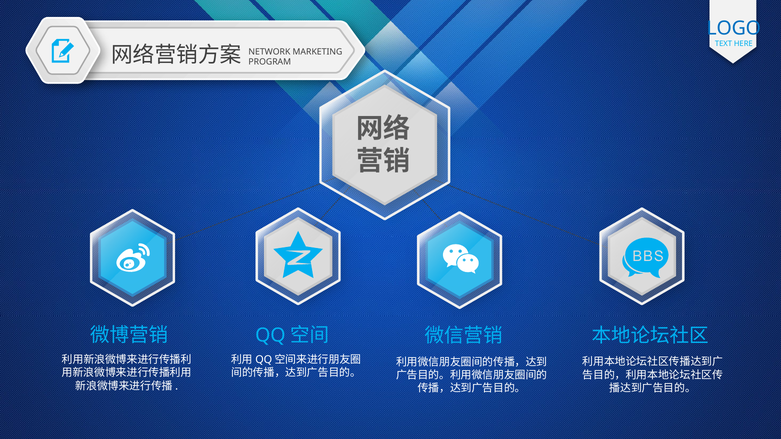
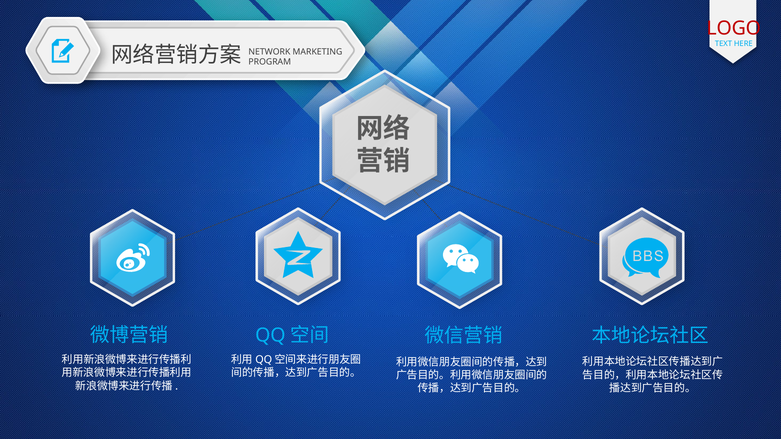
LOGO colour: blue -> red
